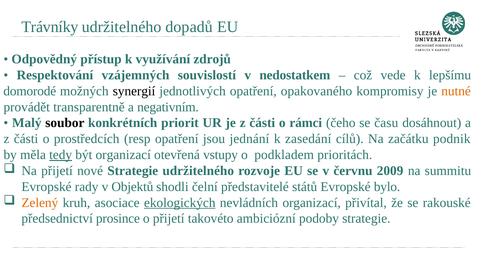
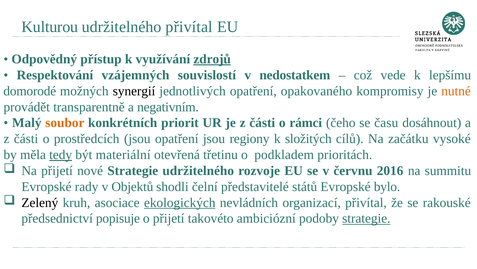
Trávníky: Trávníky -> Kulturou
udržitelného dopadů: dopadů -> přivítal
zdrojů underline: none -> present
soubor colour: black -> orange
prostředcích resp: resp -> jsou
jednání: jednání -> regiony
zasedání: zasedání -> složitých
podnik: podnik -> vysoké
být organizací: organizací -> materiální
vstupy: vstupy -> třetinu
2009: 2009 -> 2016
Zelený colour: orange -> black
prosince: prosince -> popisuje
strategie at (366, 218) underline: none -> present
